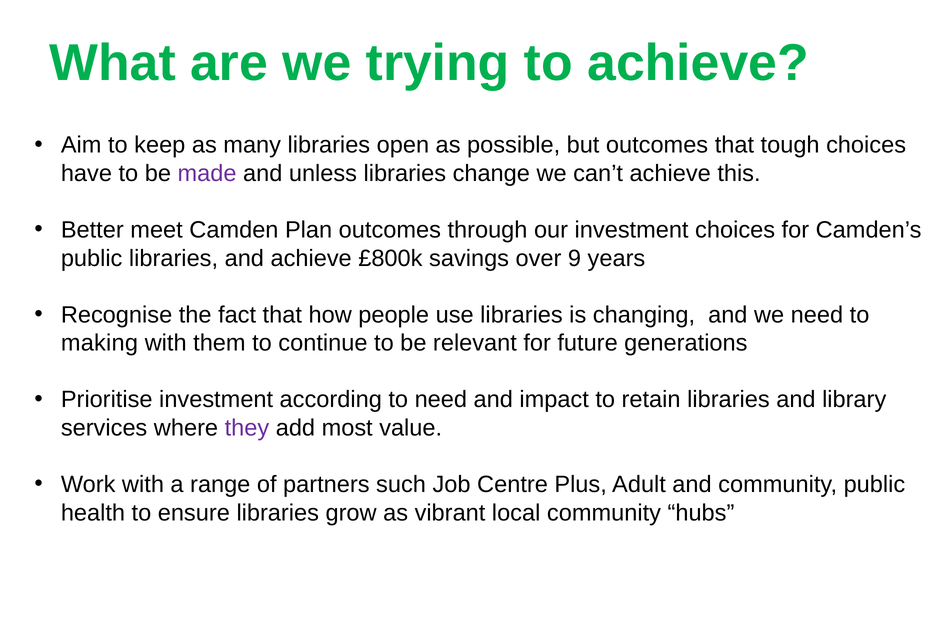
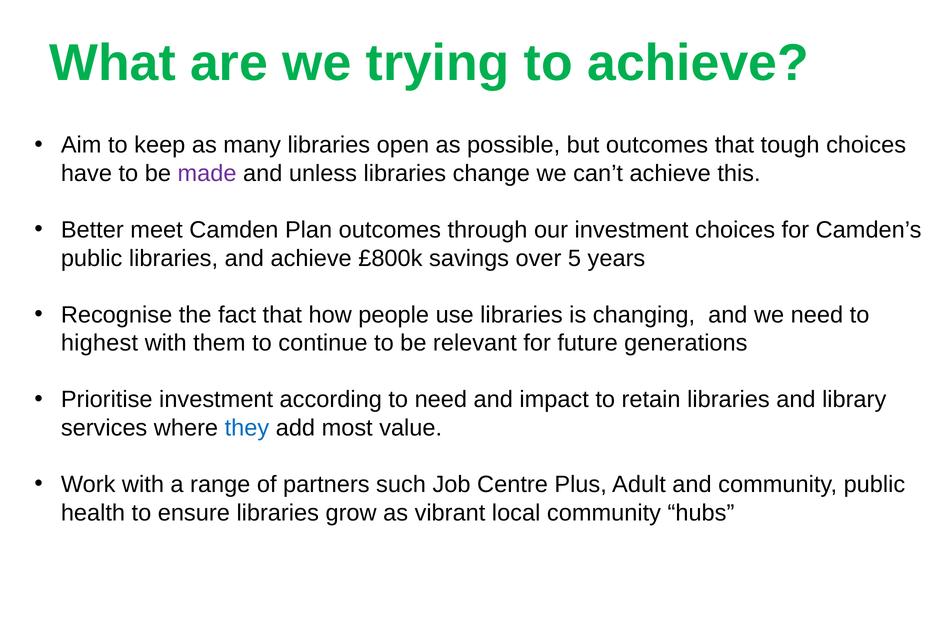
9: 9 -> 5
making: making -> highest
they colour: purple -> blue
